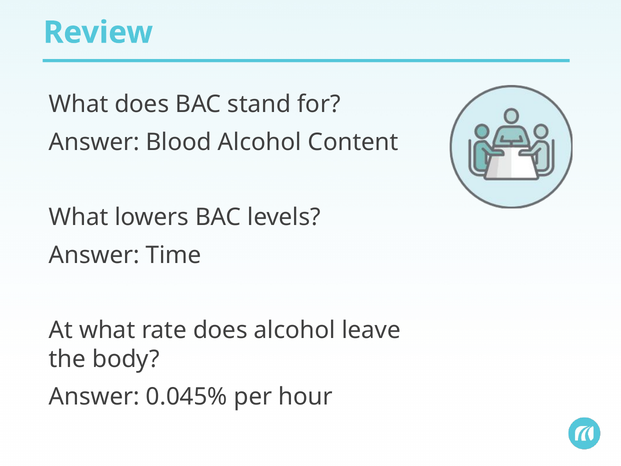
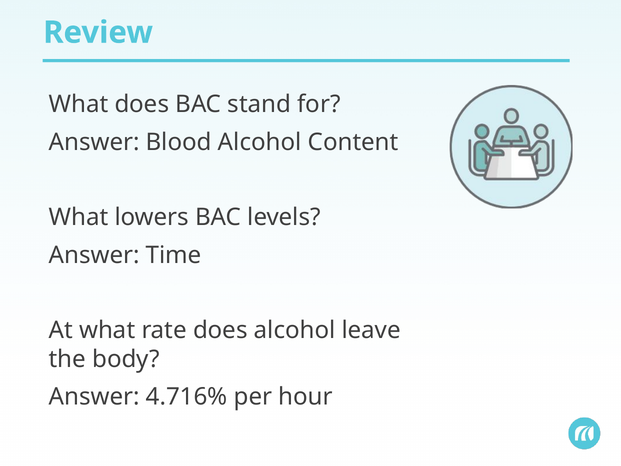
0.045%: 0.045% -> 4.716%
